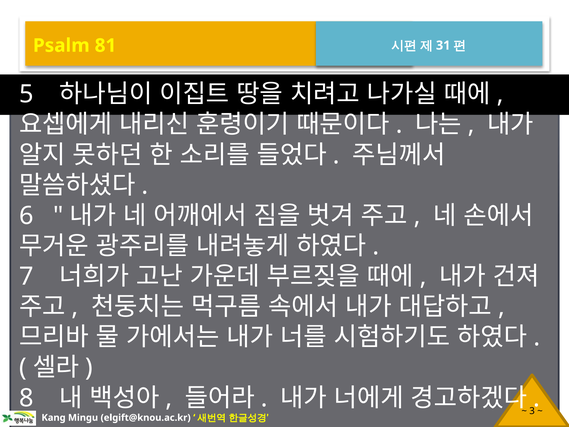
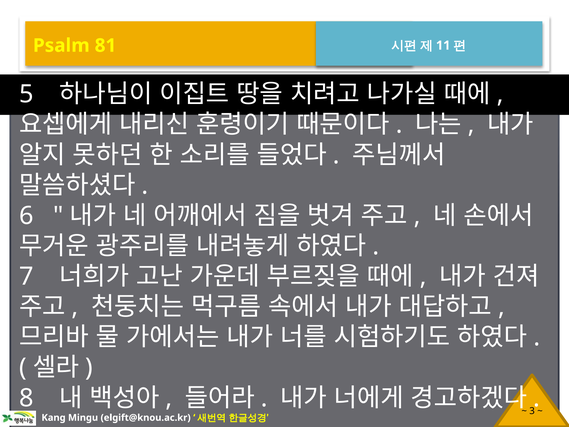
31: 31 -> 11
